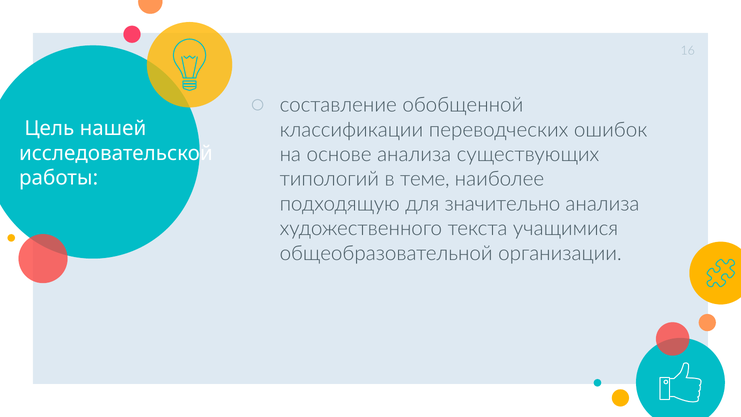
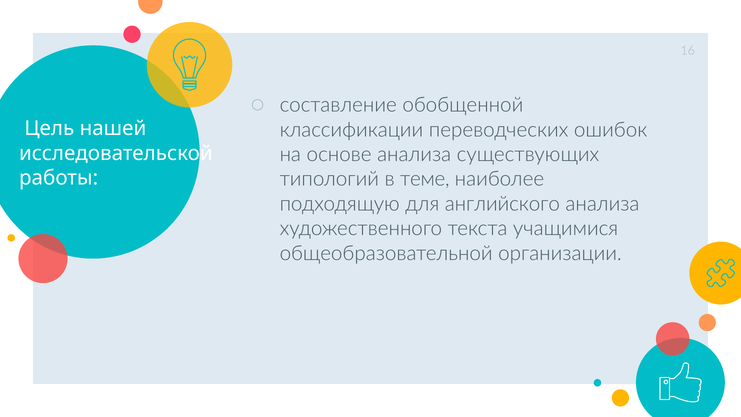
значительно: значительно -> английского
